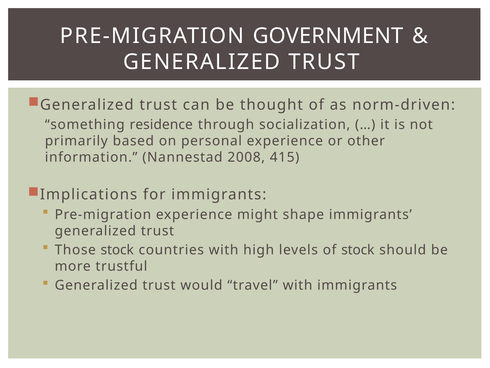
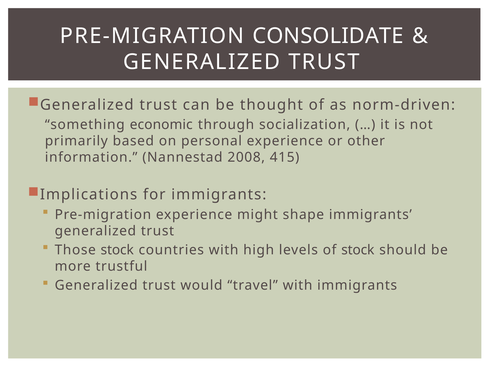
GOVERNMENT: GOVERNMENT -> CONSOLIDATE
residence: residence -> economic
